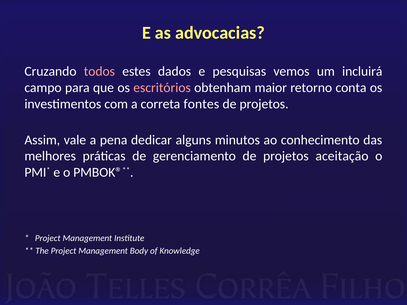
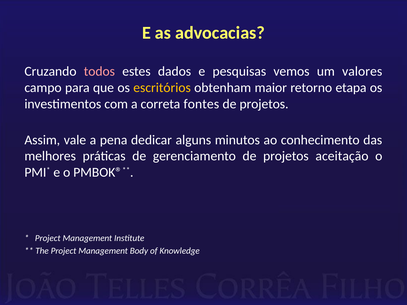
incluirá: incluirá -> valores
escritórios colour: pink -> yellow
conta: conta -> etapa
